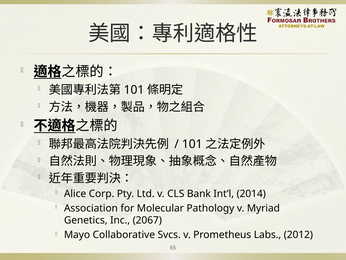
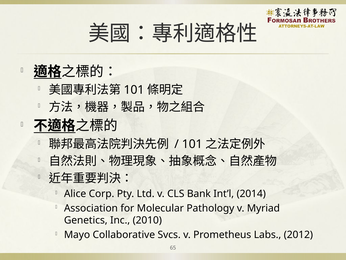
2067: 2067 -> 2010
